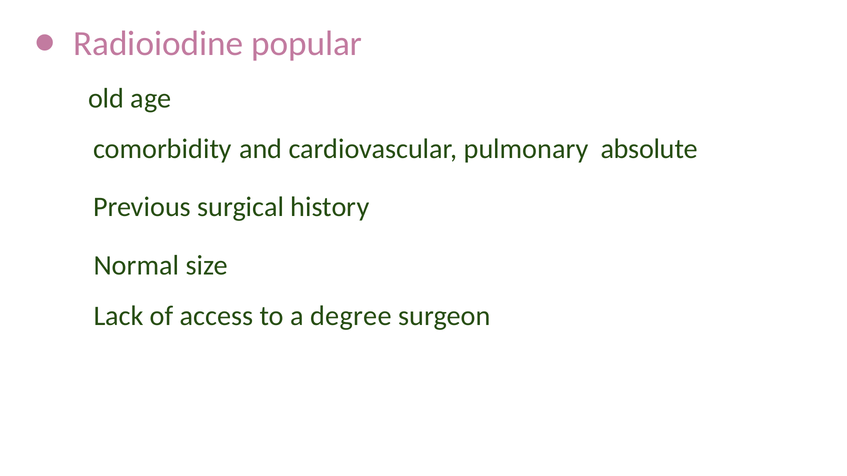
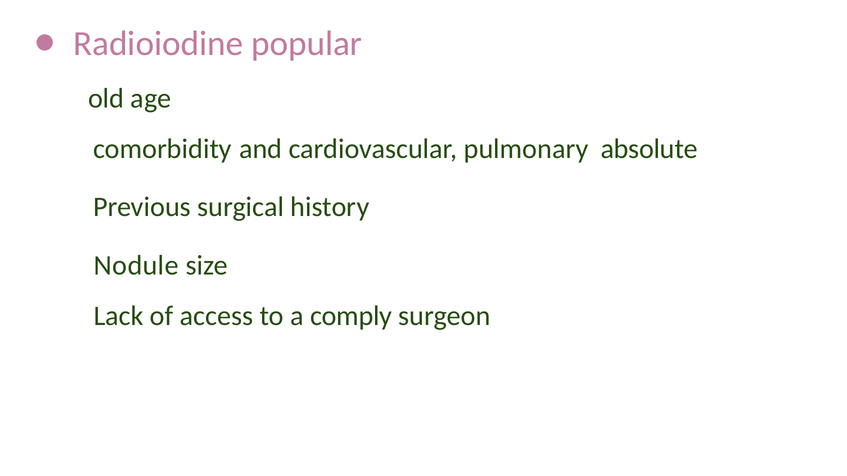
Normal: Normal -> Nodule
degree: degree -> comply
